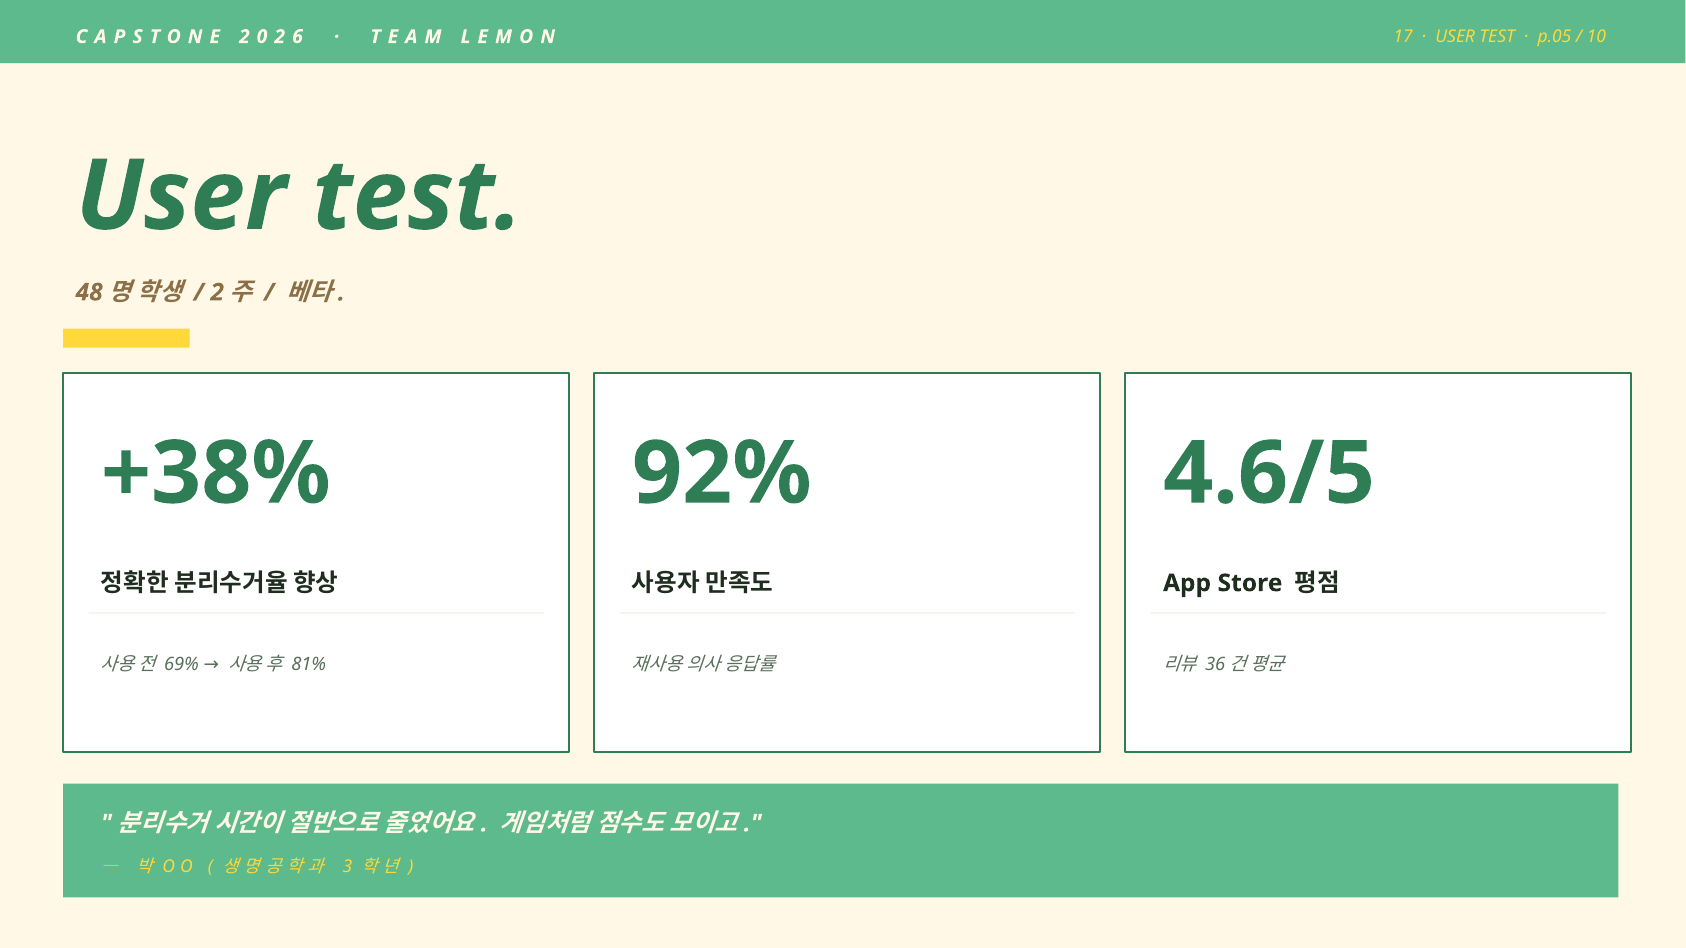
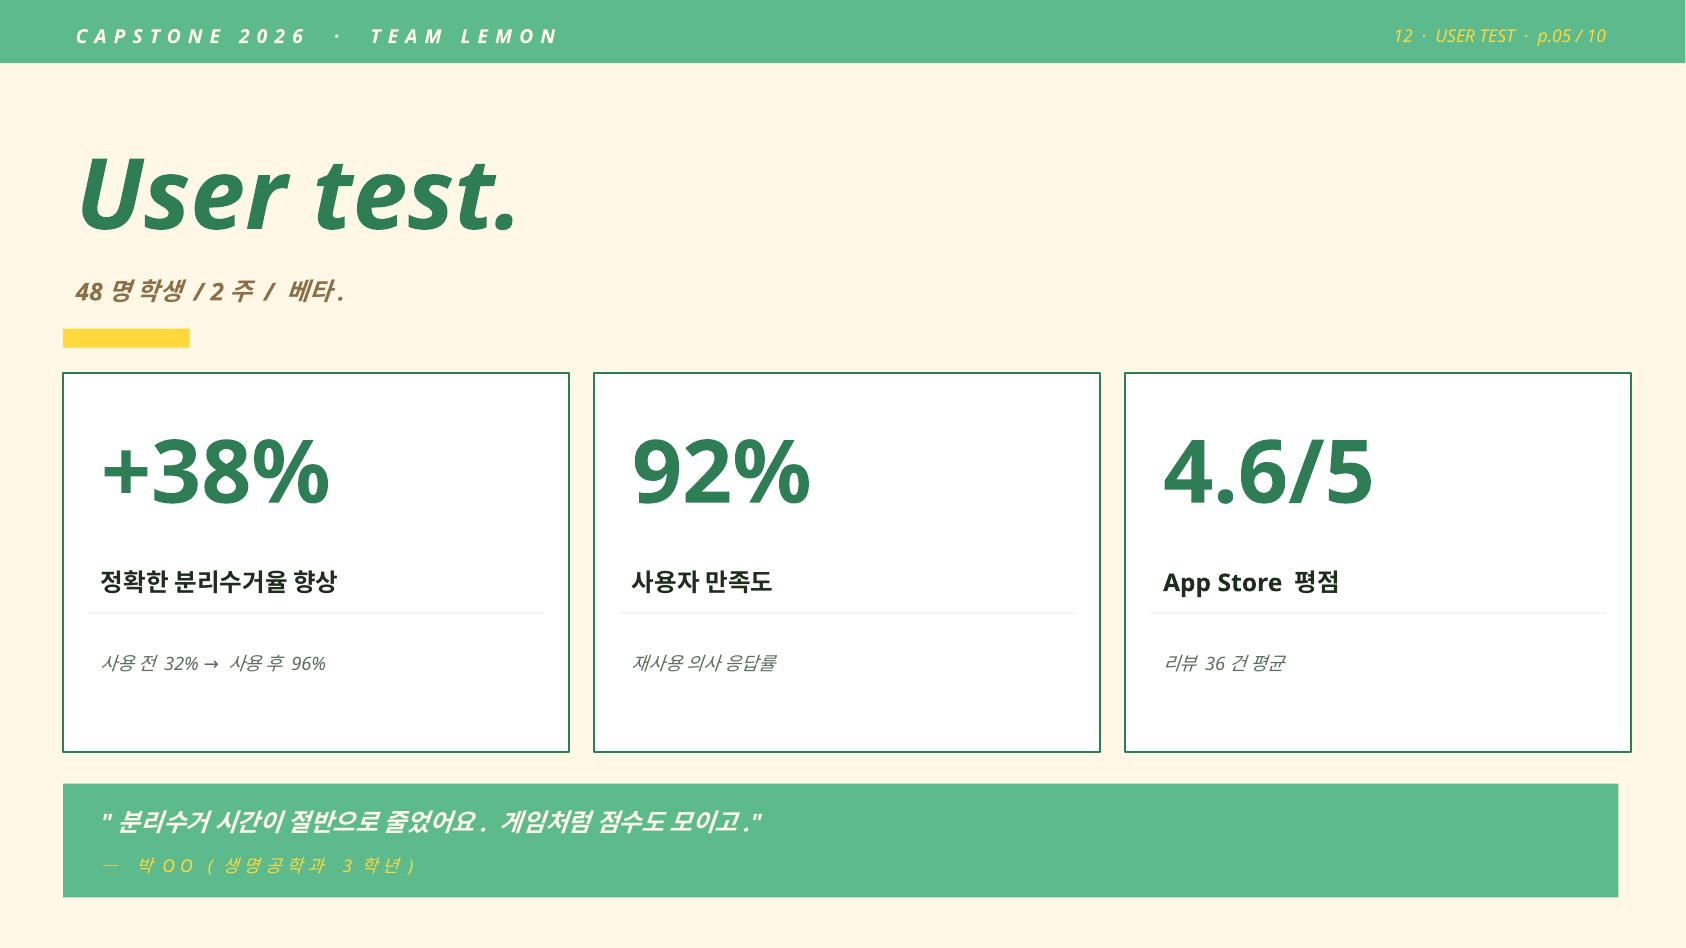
17: 17 -> 12
69%: 69% -> 32%
81%: 81% -> 96%
